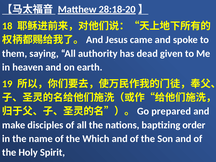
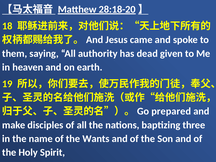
order: order -> three
Which: Which -> Wants
